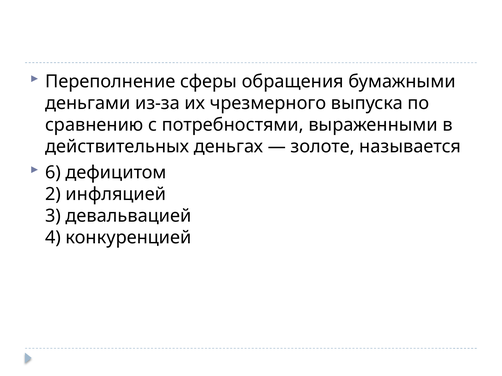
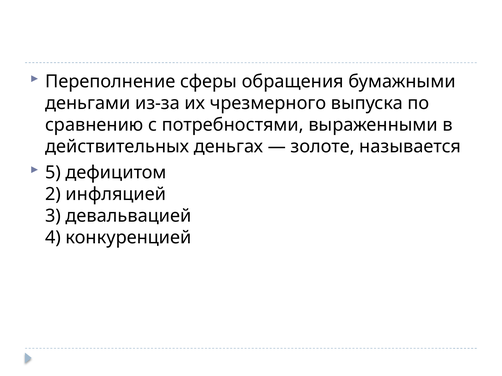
6: 6 -> 5
